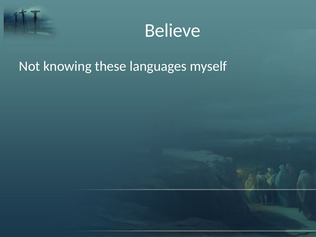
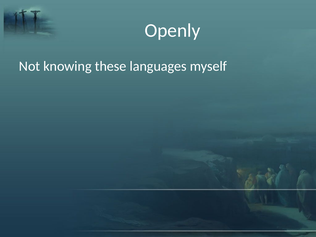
Believe: Believe -> Openly
